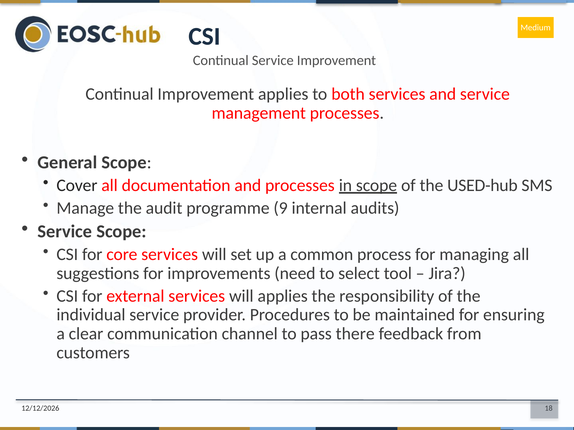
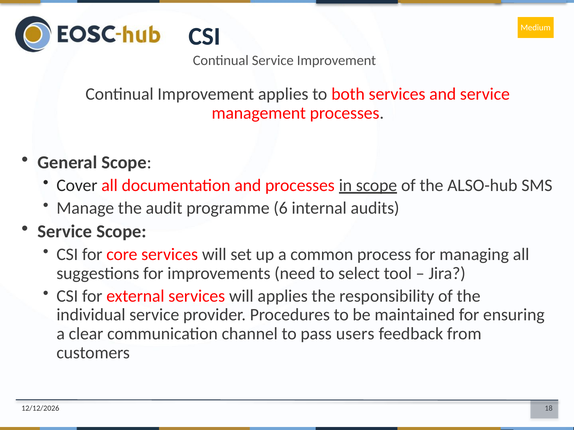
USED-hub: USED-hub -> ALSO-hub
9: 9 -> 6
there: there -> users
